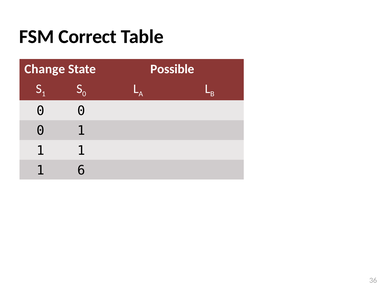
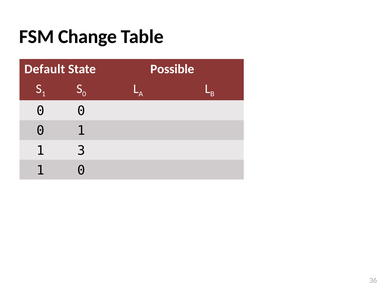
Correct: Correct -> Change
Change: Change -> Default
1 at (81, 150): 1 -> 3
1 6: 6 -> 0
